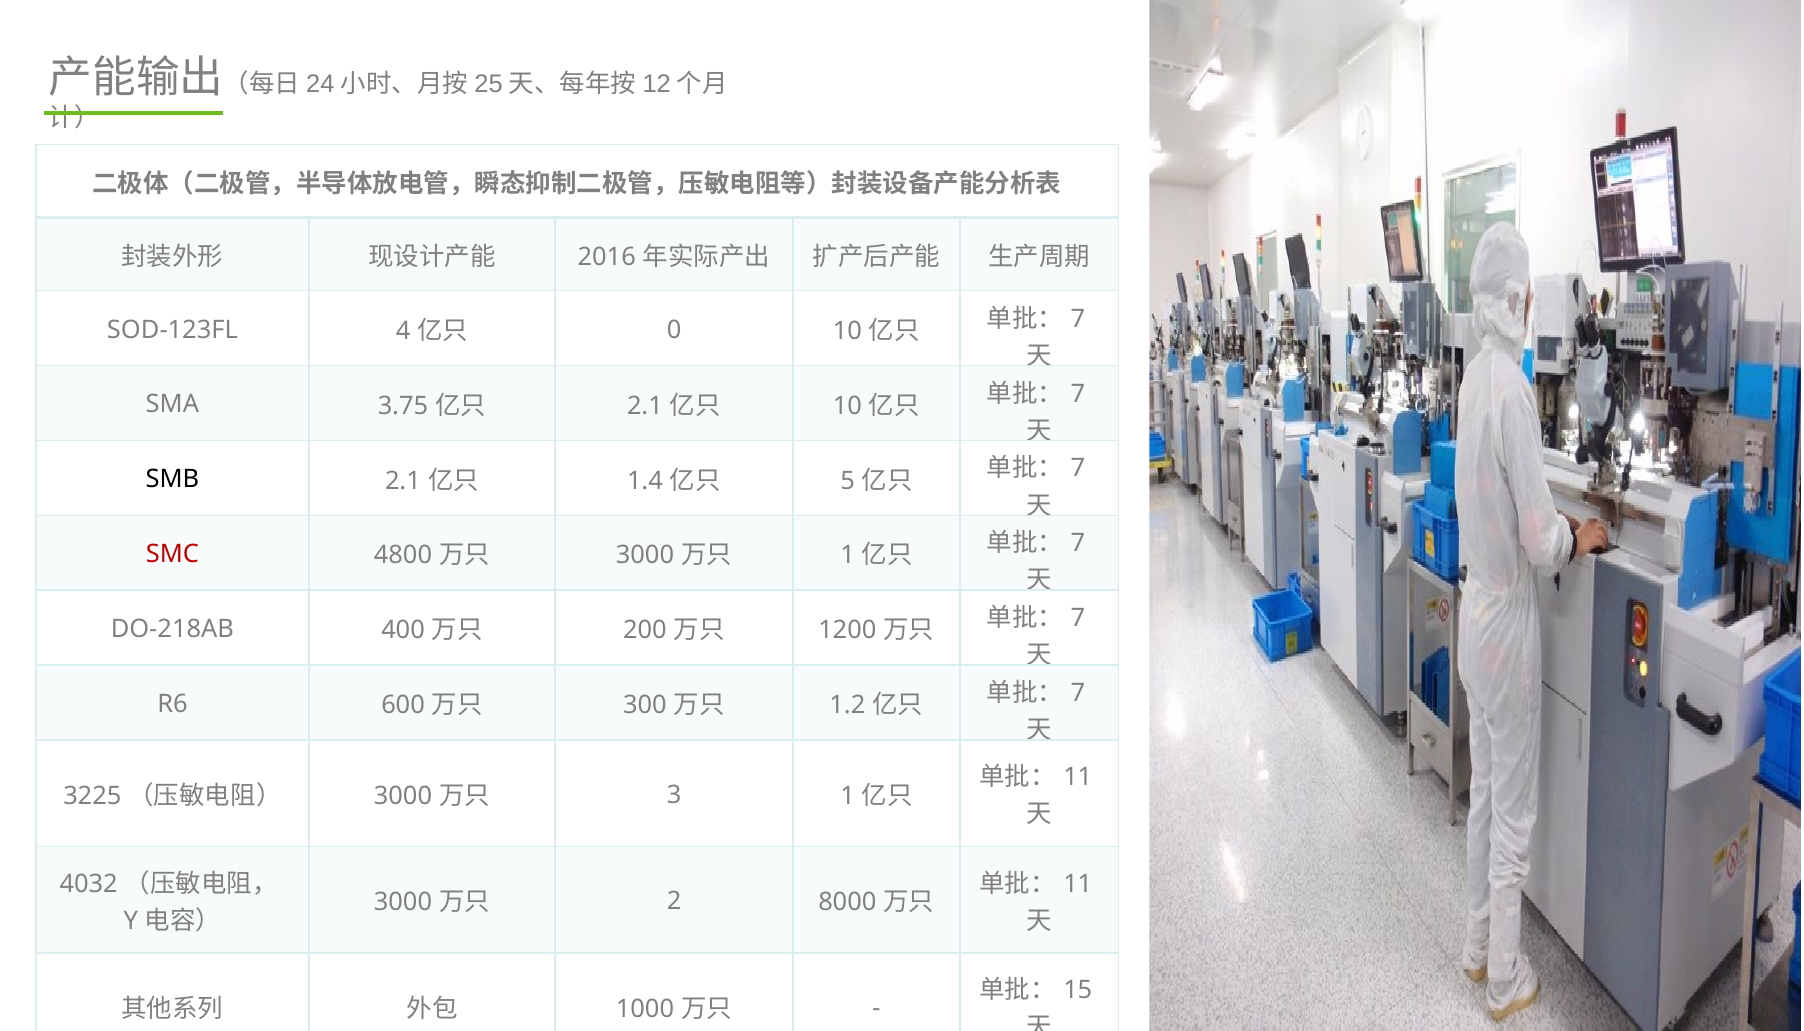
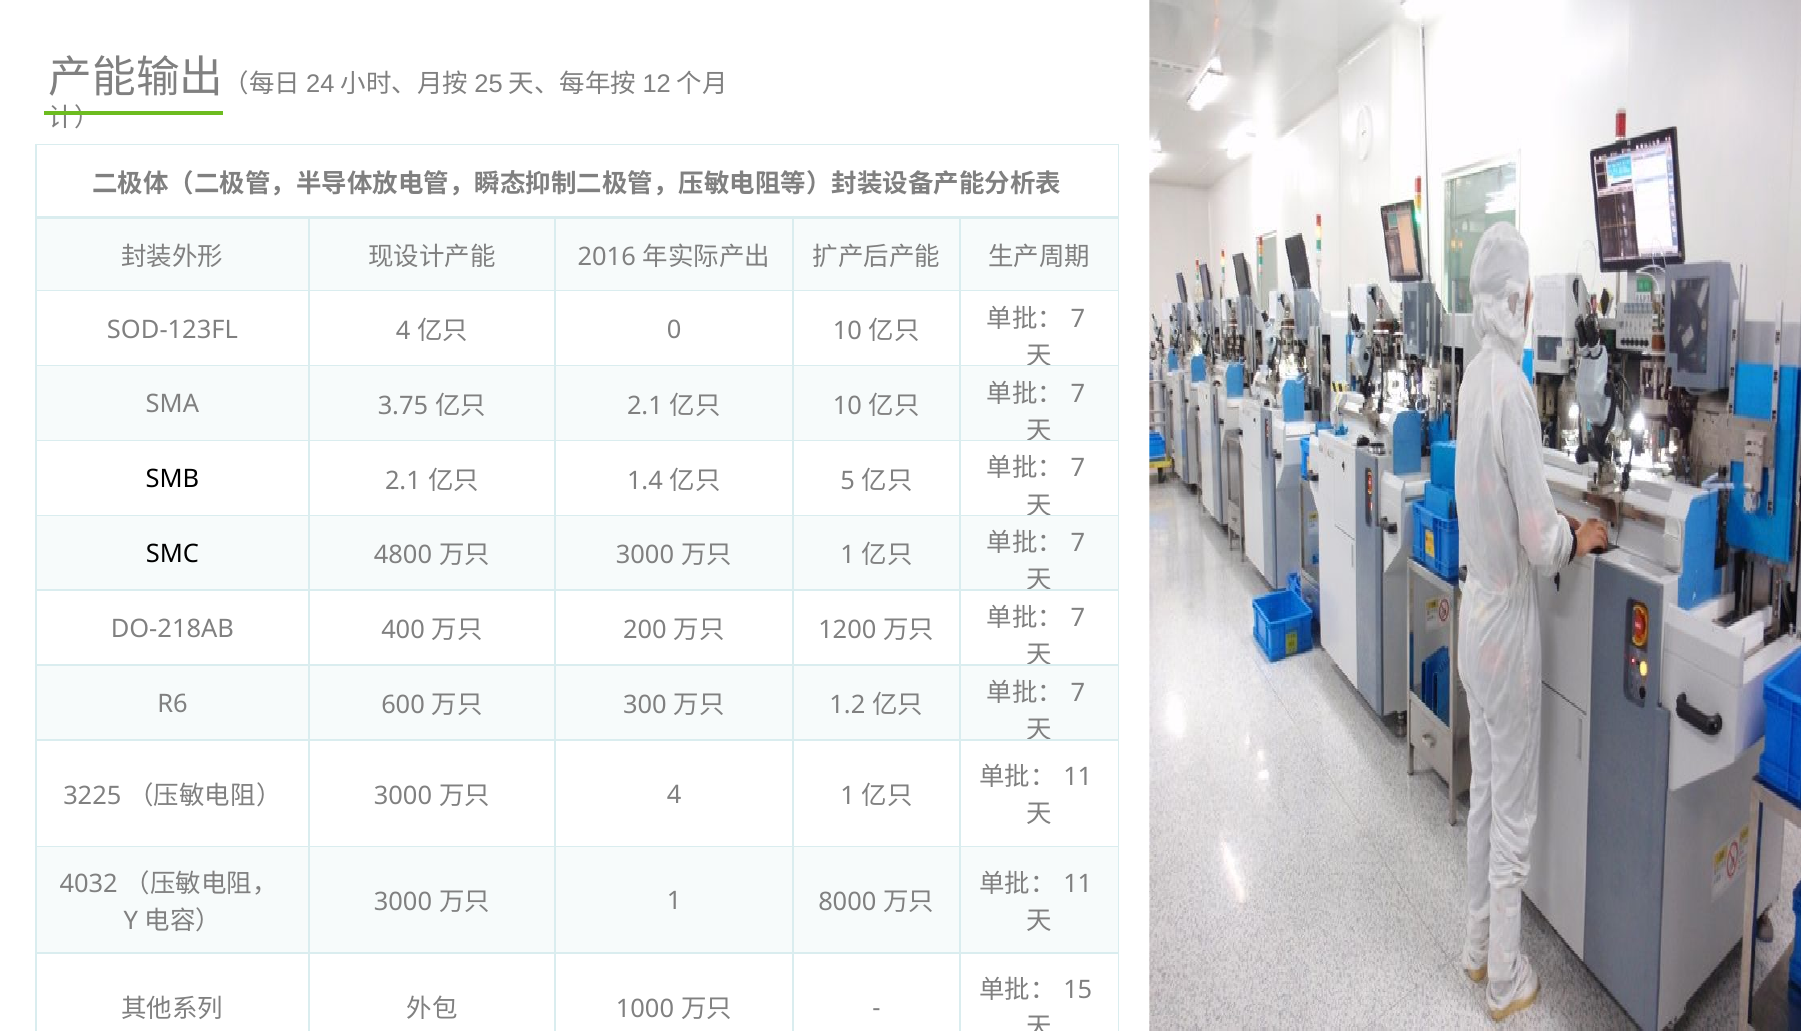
SMC colour: red -> black
3 at (674, 795): 3 -> 4
2 at (674, 901): 2 -> 1
